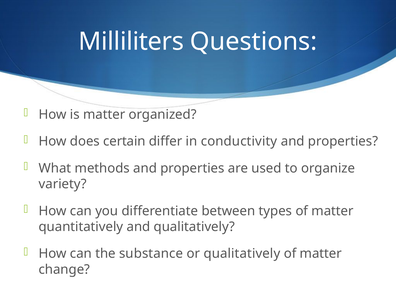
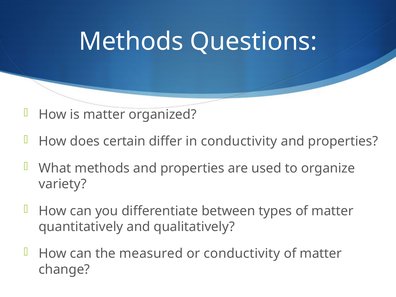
Milliliters at (131, 41): Milliliters -> Methods
substance: substance -> measured
or qualitatively: qualitatively -> conductivity
